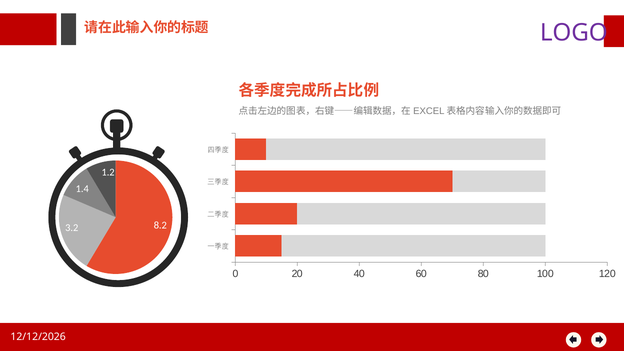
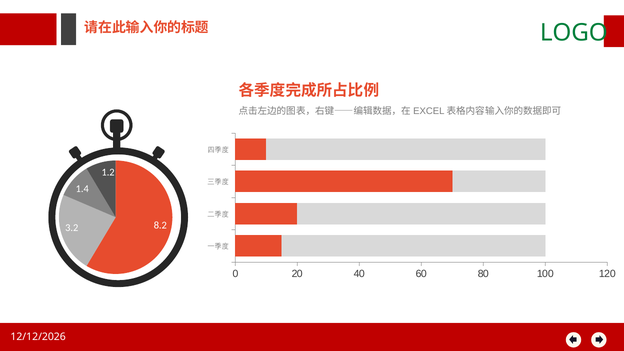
LOGO colour: purple -> green
